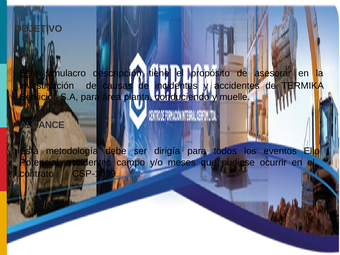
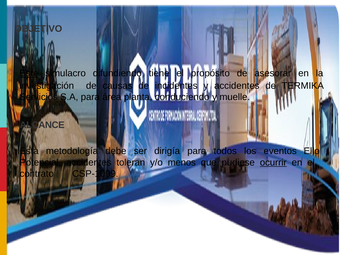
descripción: descripción -> difundiendo
campo: campo -> toleran
meses: meses -> menos
ocurrir underline: none -> present
